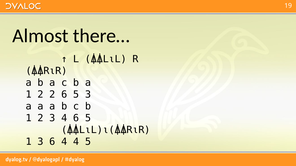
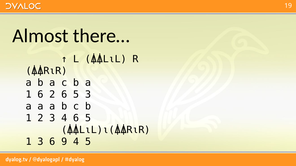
2 at (40, 95): 2 -> 6
6 4: 4 -> 9
